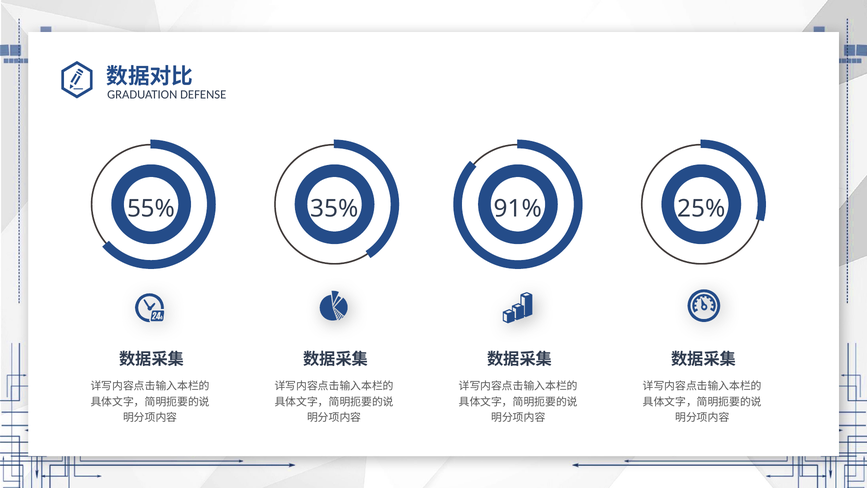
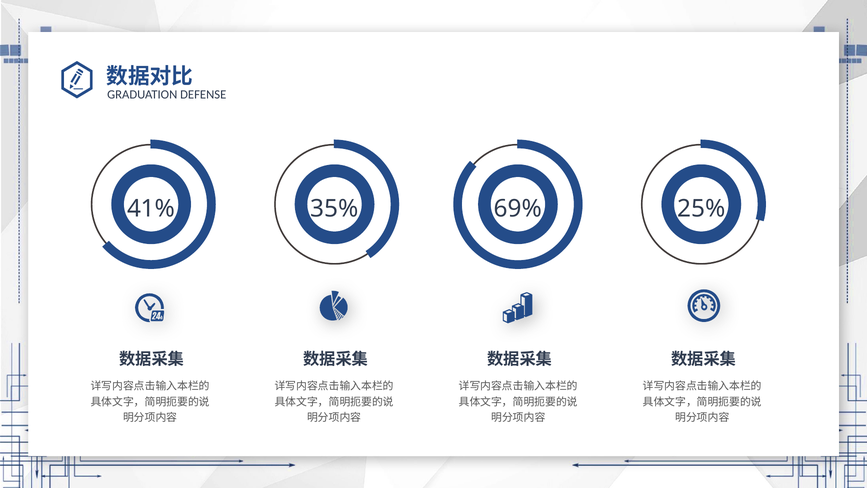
55%: 55% -> 41%
91%: 91% -> 69%
